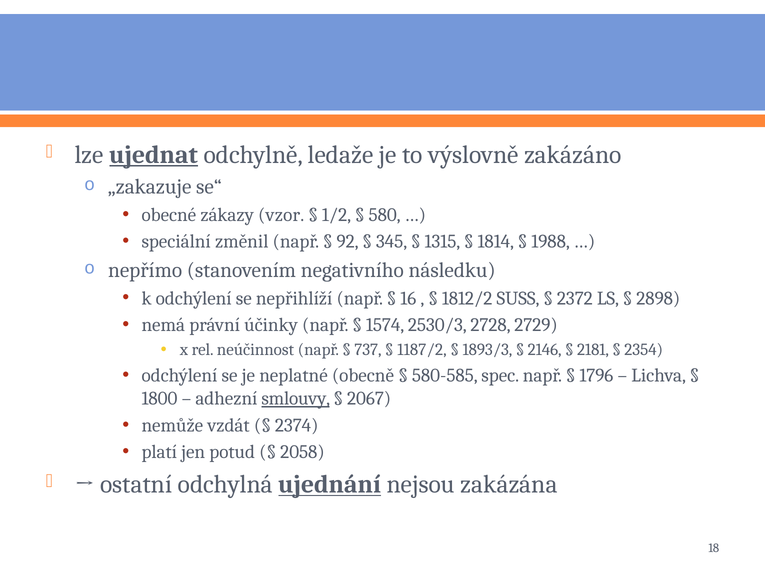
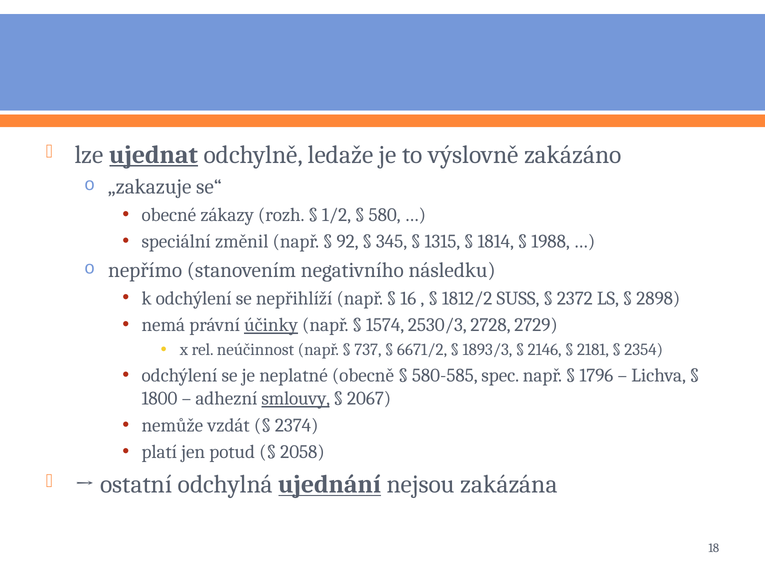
vzor: vzor -> rozh
účinky underline: none -> present
1187/2: 1187/2 -> 6671/2
